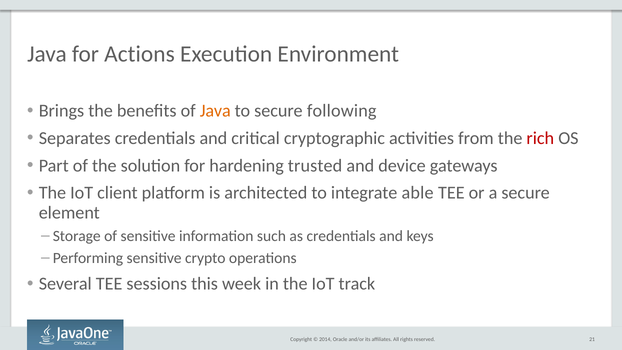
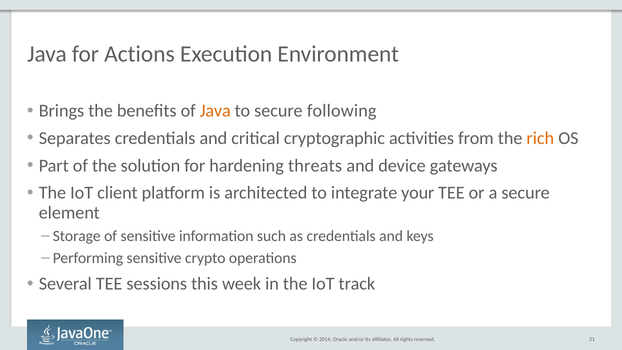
rich colour: red -> orange
trusted: trusted -> threats
able: able -> your
